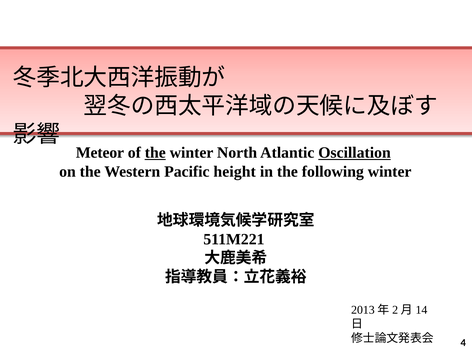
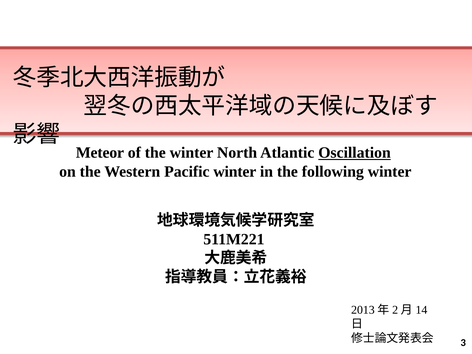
the at (155, 153) underline: present -> none
Pacific height: height -> winter
4: 4 -> 3
